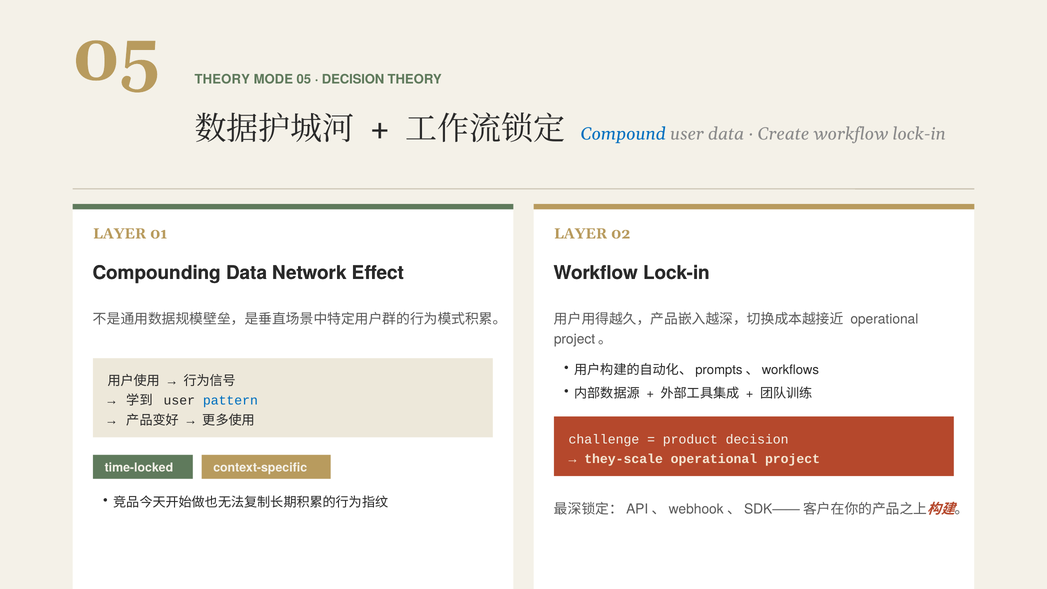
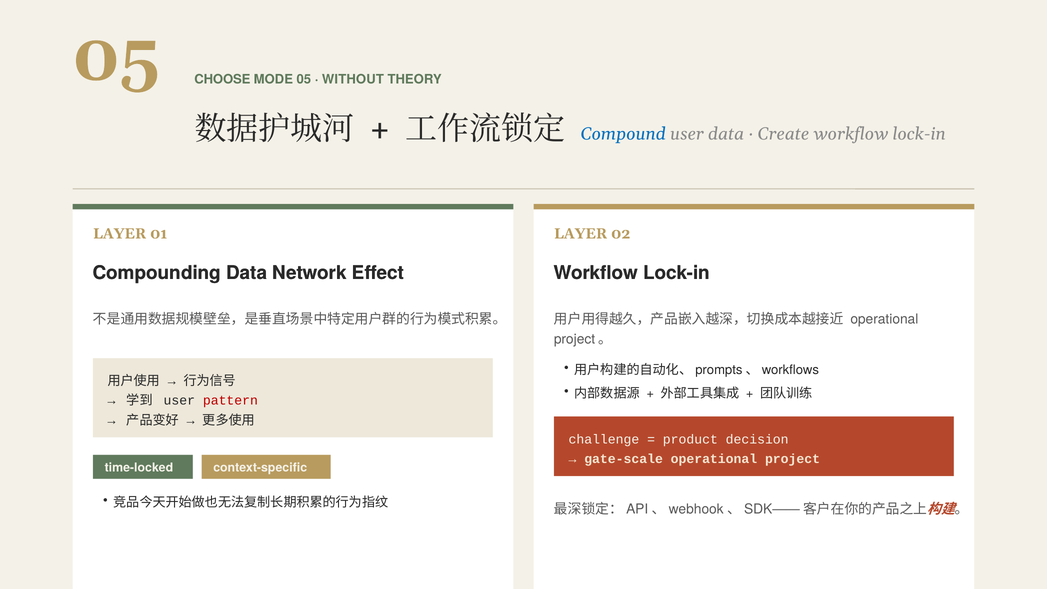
05 THEORY: THEORY -> CHOOSE
DECISION at (353, 80): DECISION -> WITHOUT
pattern colour: blue -> red
they-scale: they-scale -> gate-scale
